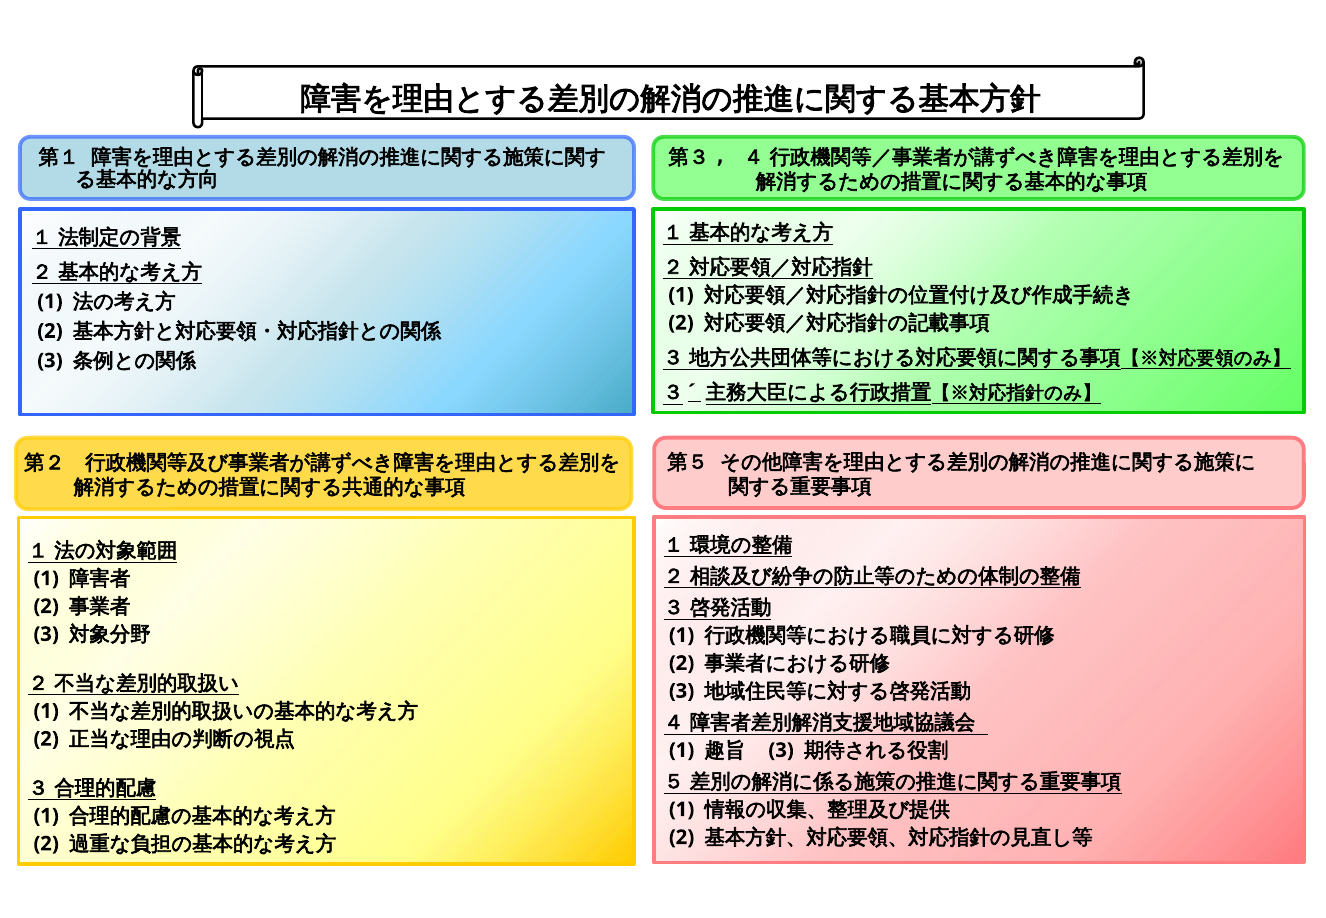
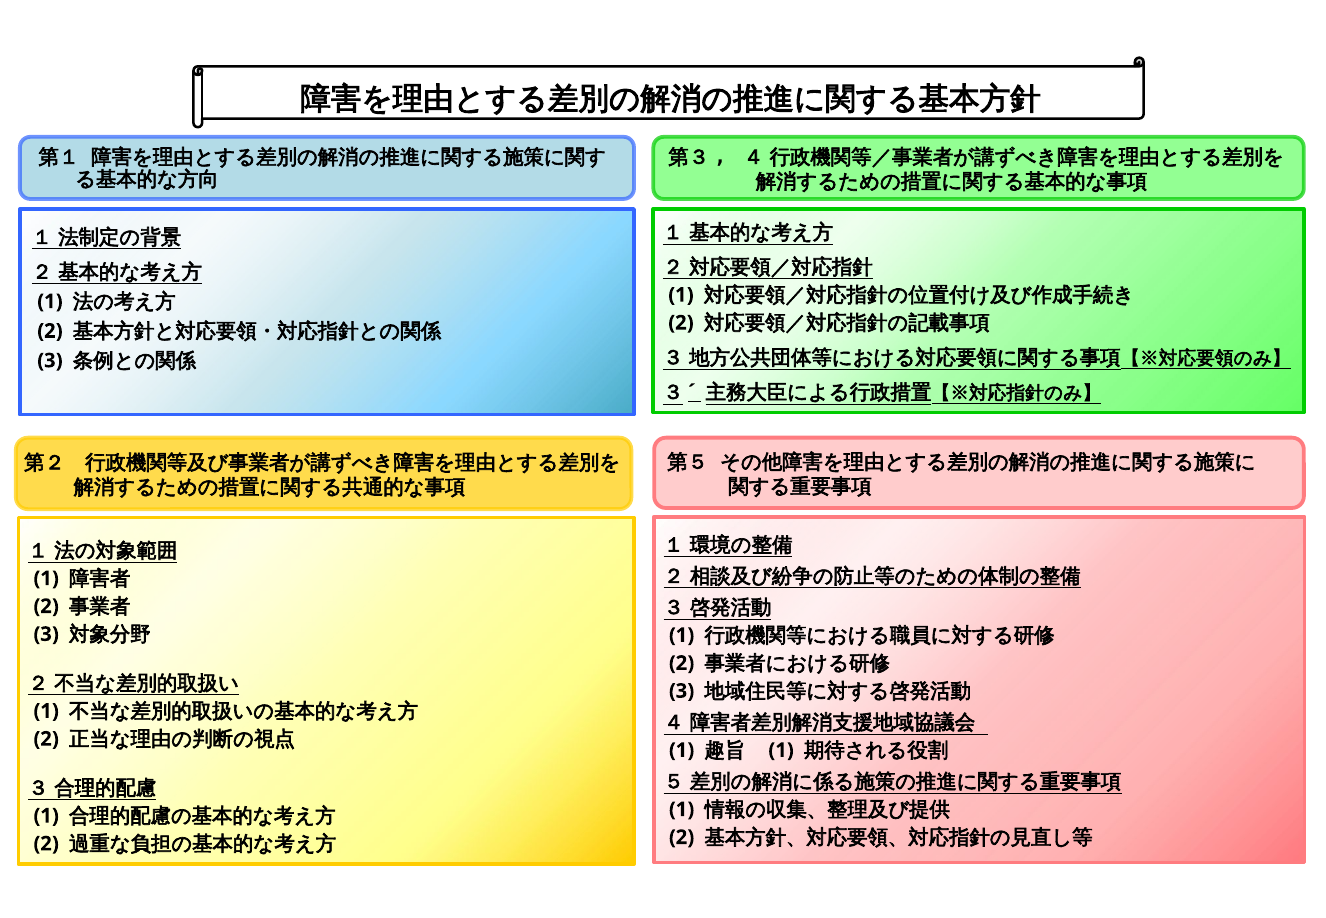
3 at (781, 750): 3 -> 1
